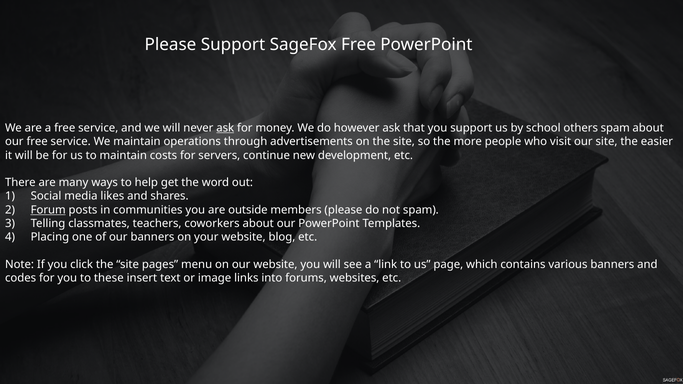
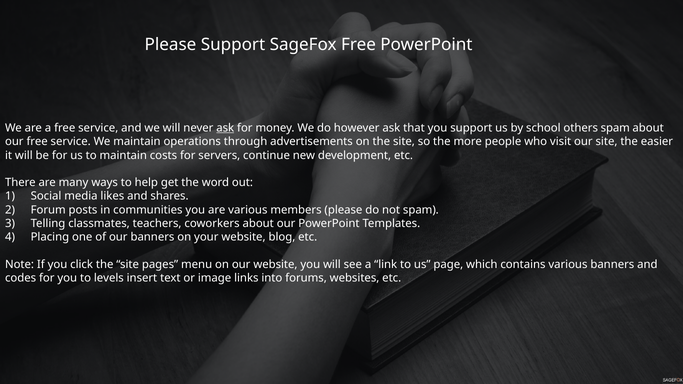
Forum underline: present -> none
are outside: outside -> various
these: these -> levels
